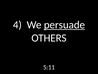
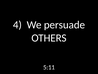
persuade underline: present -> none
